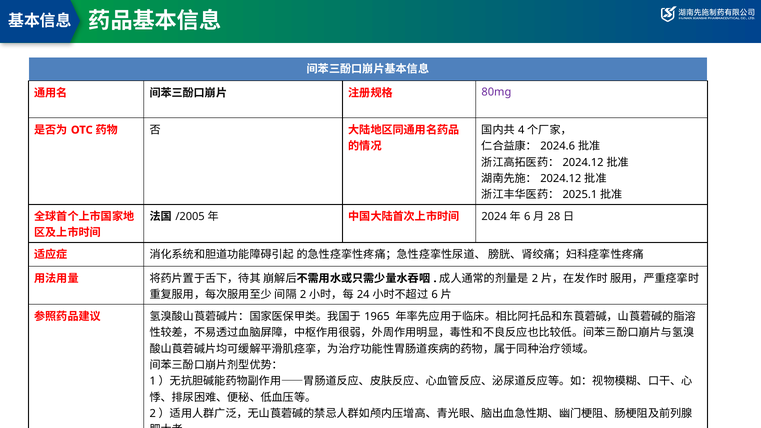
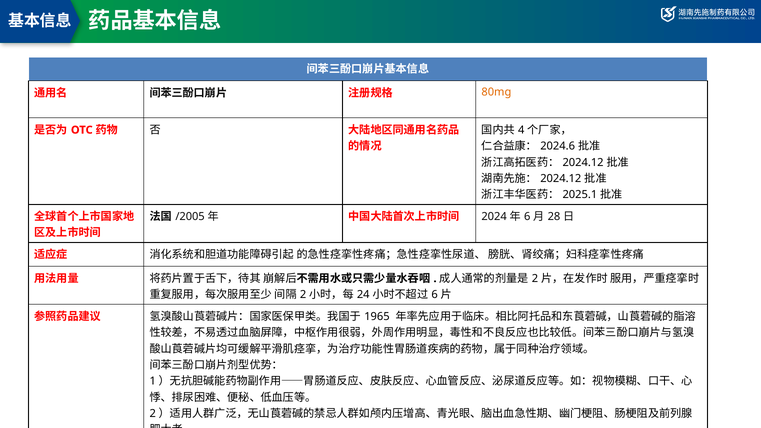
80mg colour: purple -> orange
